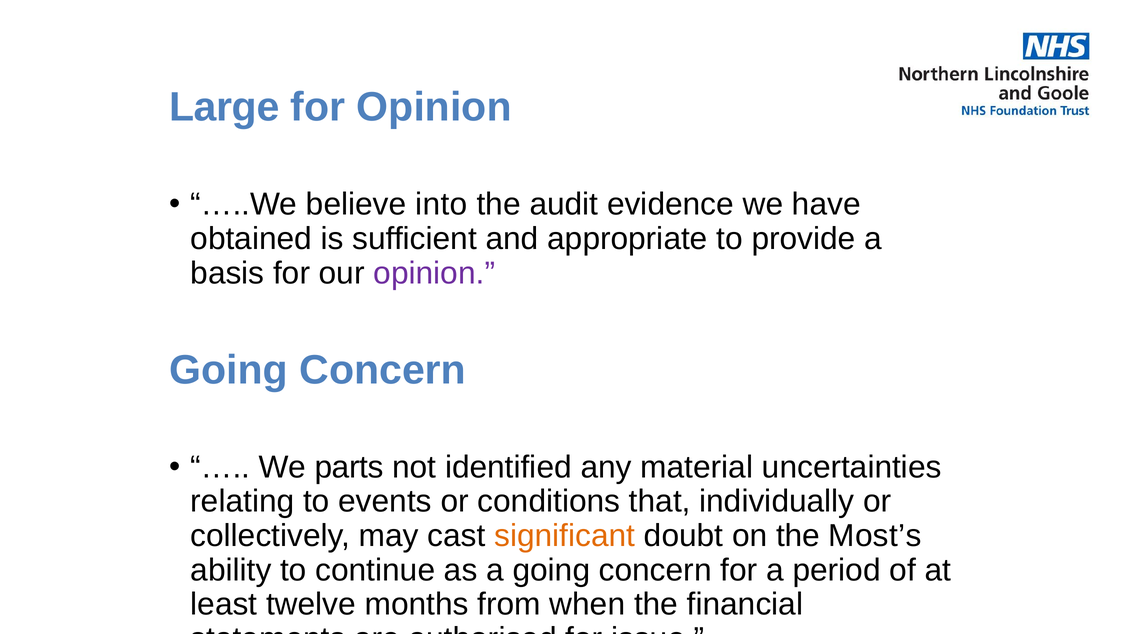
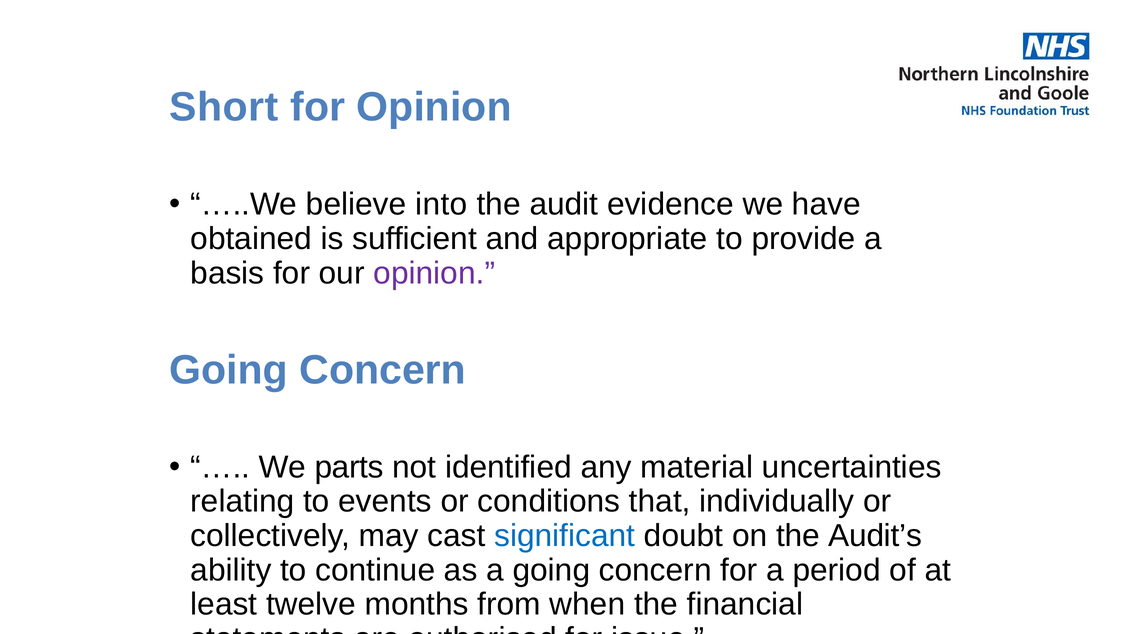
Large: Large -> Short
significant colour: orange -> blue
Most’s: Most’s -> Audit’s
